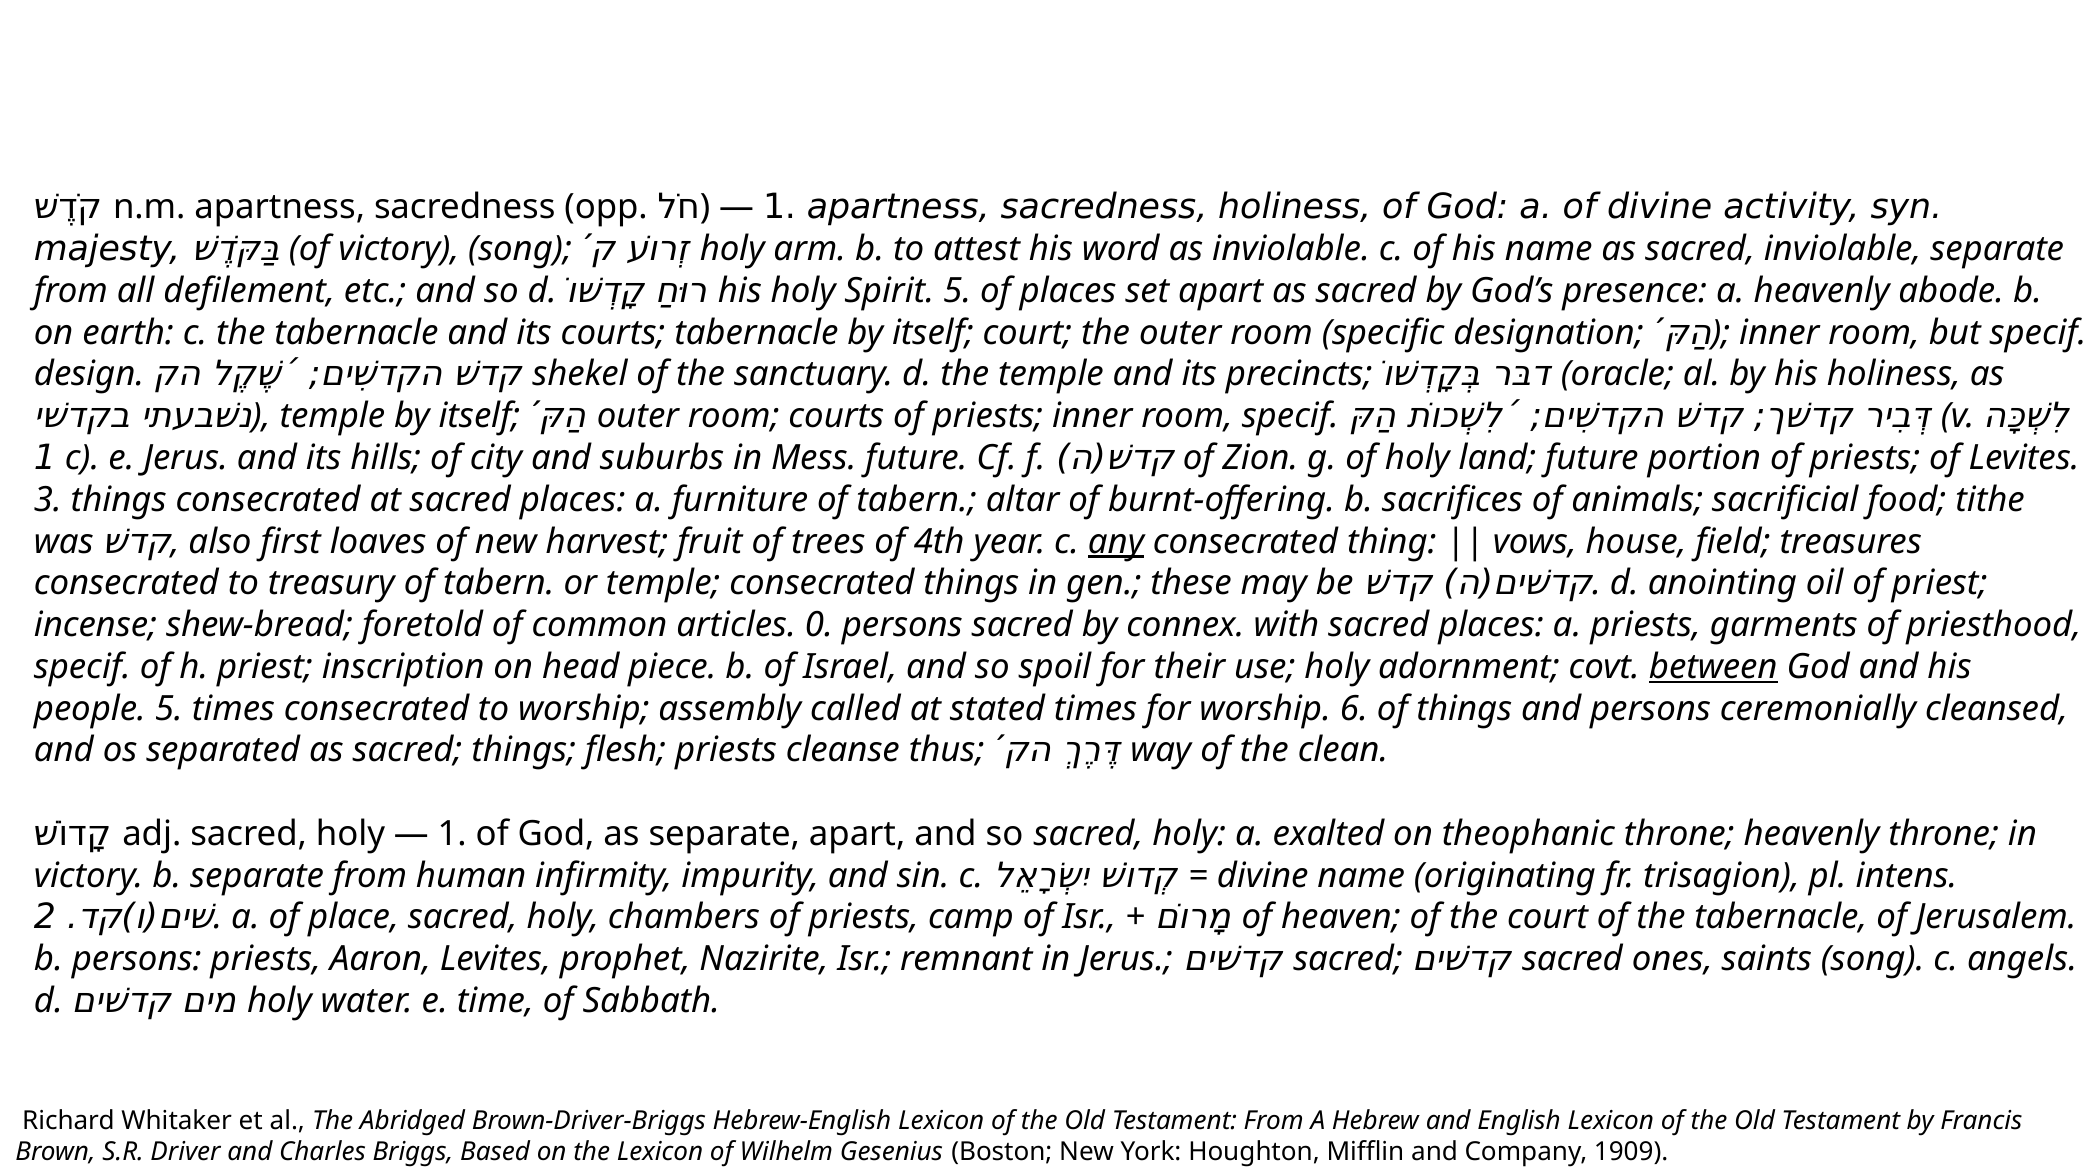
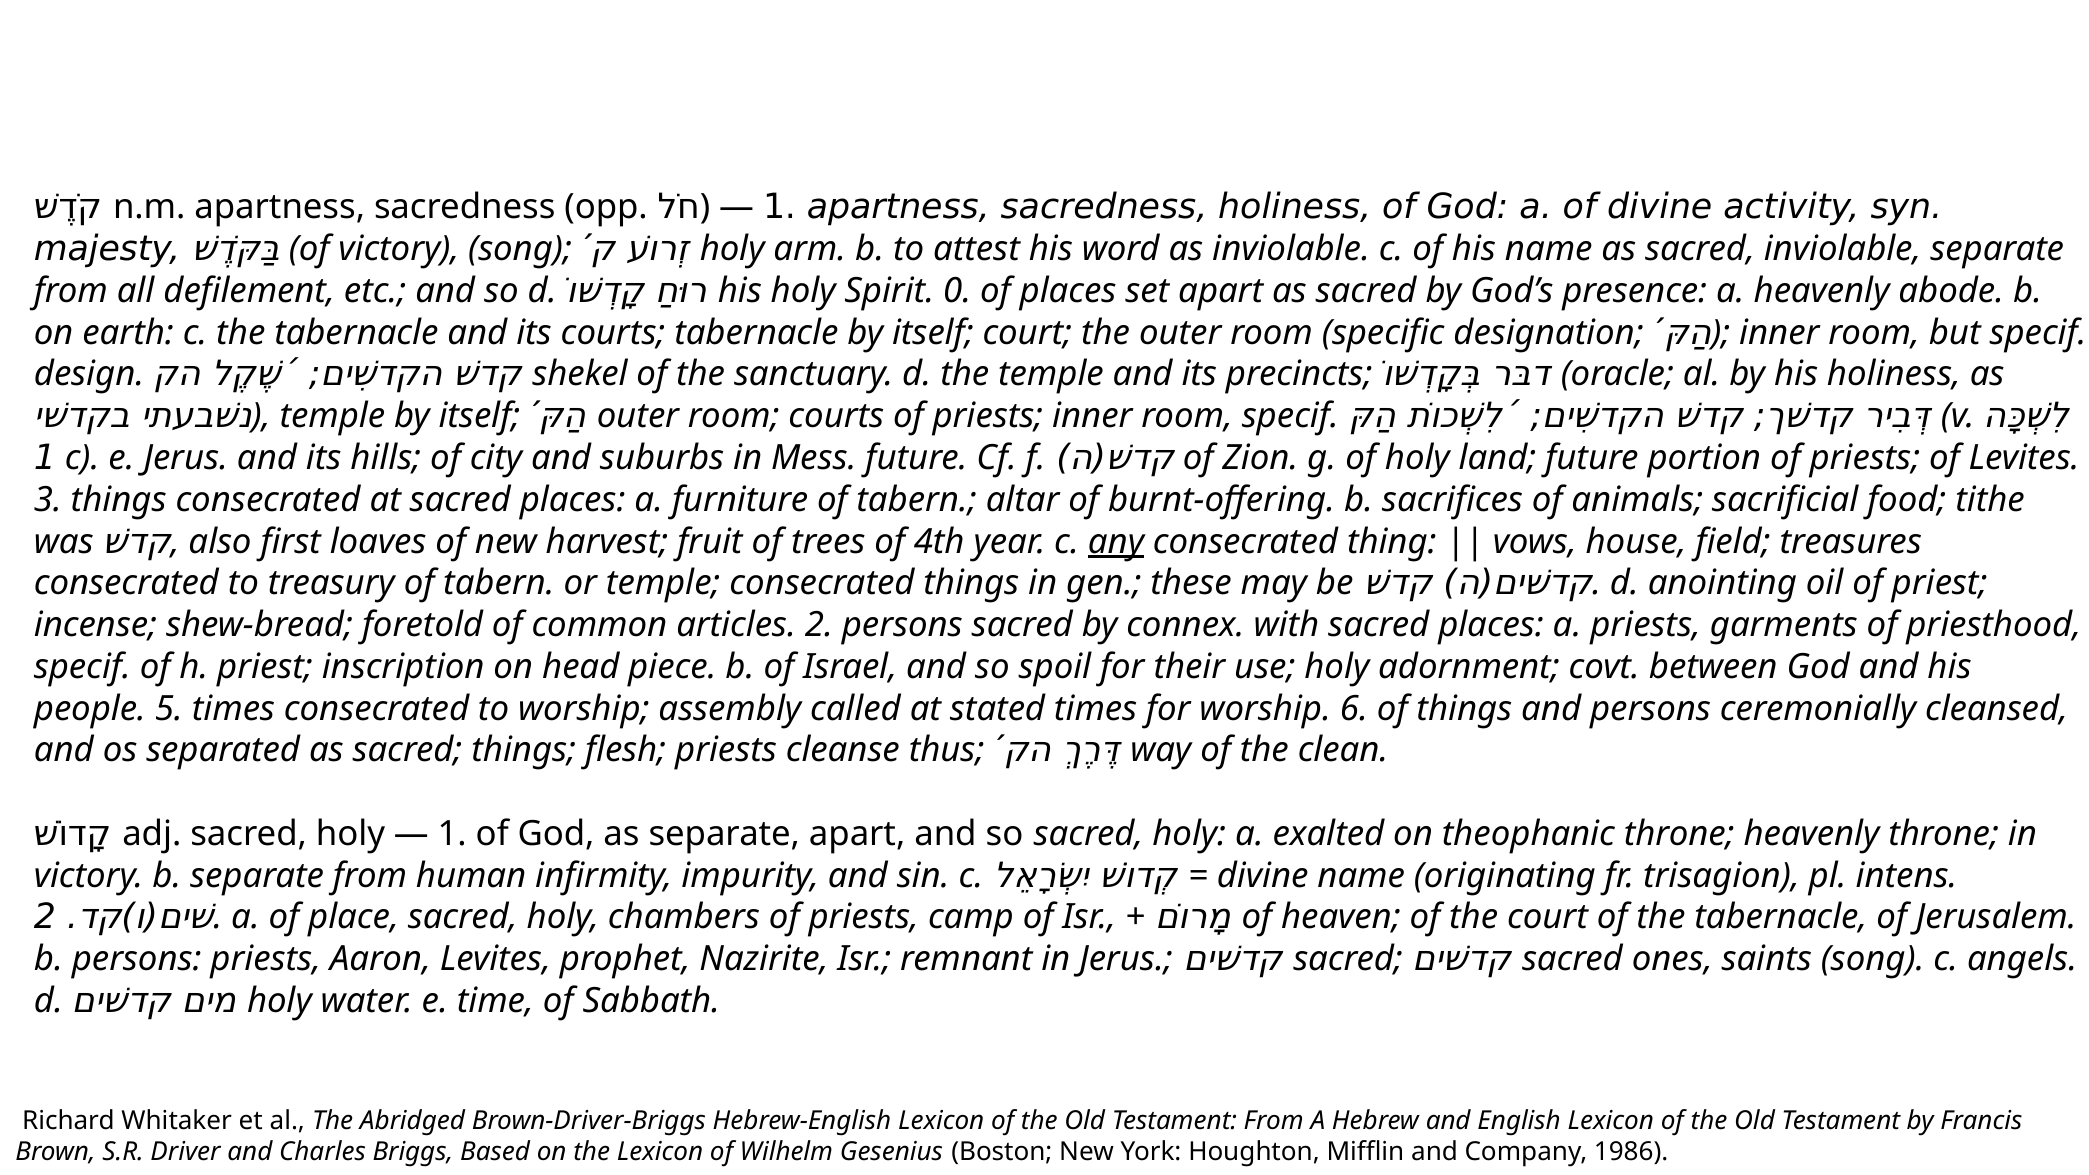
Spirit 5: 5 -> 0
articles 0: 0 -> 2
between underline: present -> none
1909: 1909 -> 1986
